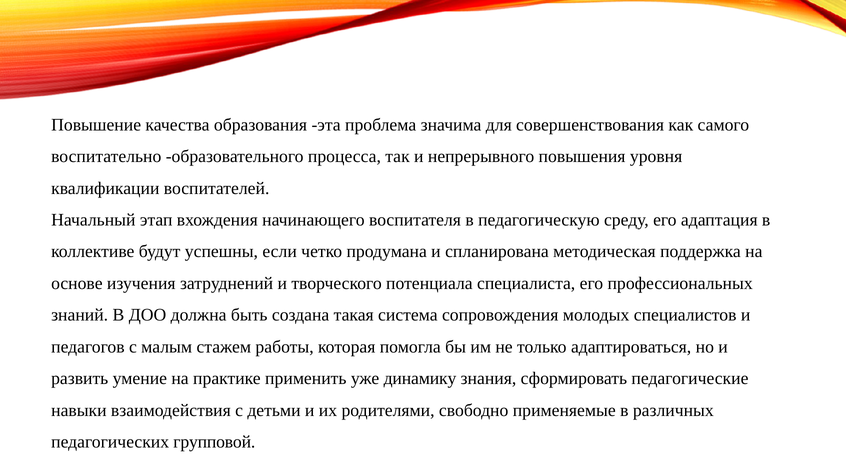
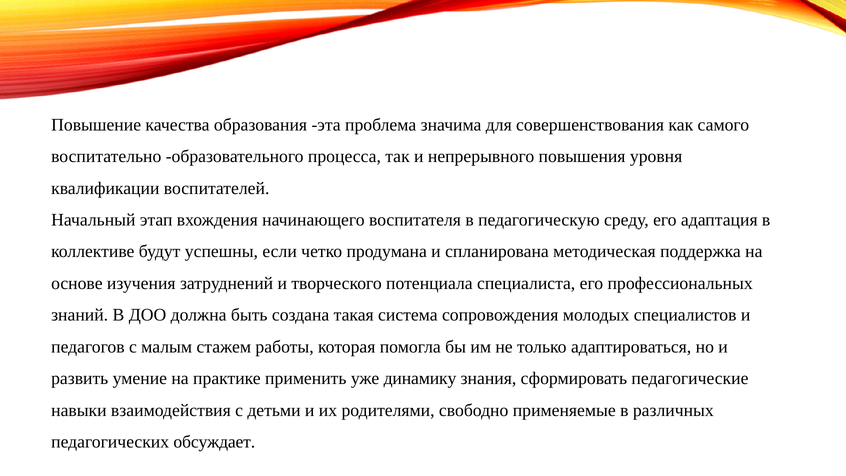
групповой: групповой -> обсуждает
